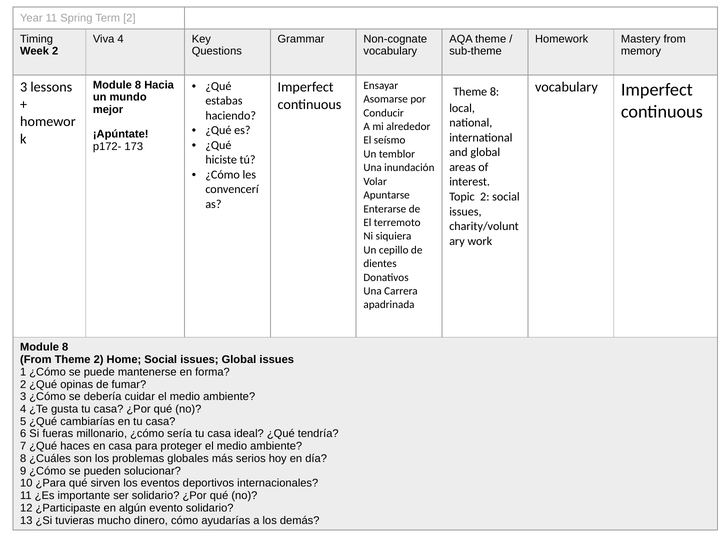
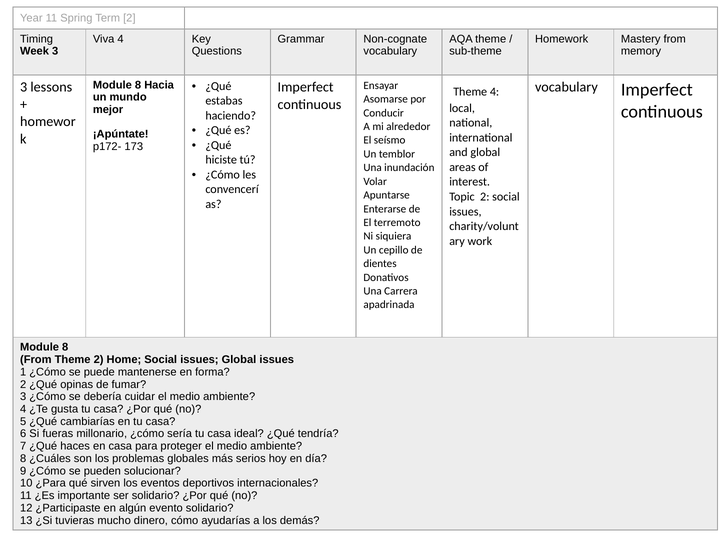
Week 2: 2 -> 3
Theme 8: 8 -> 4
